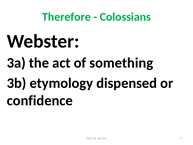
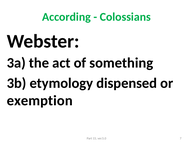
Therefore: Therefore -> According
confidence: confidence -> exemption
